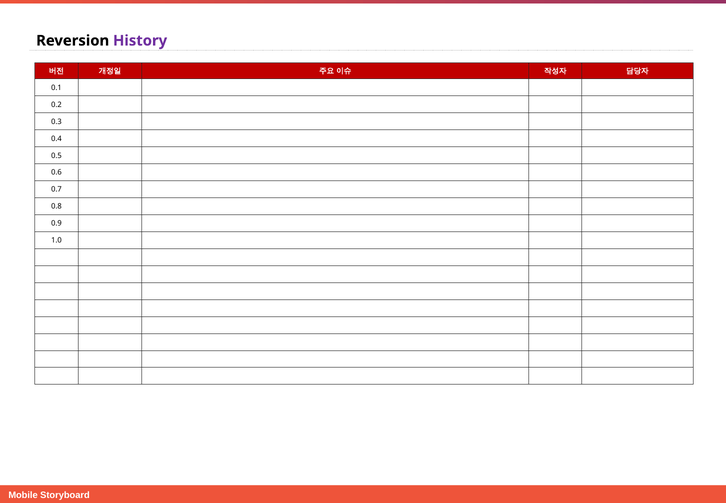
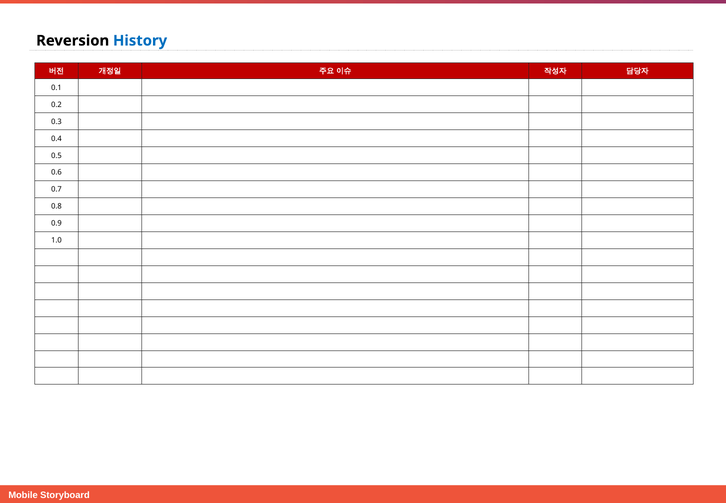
History colour: purple -> blue
